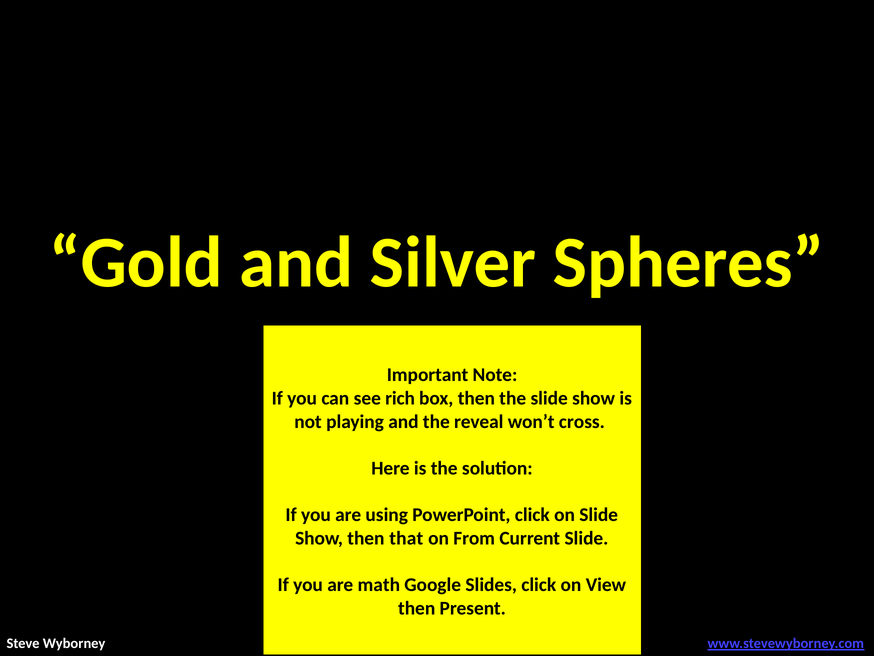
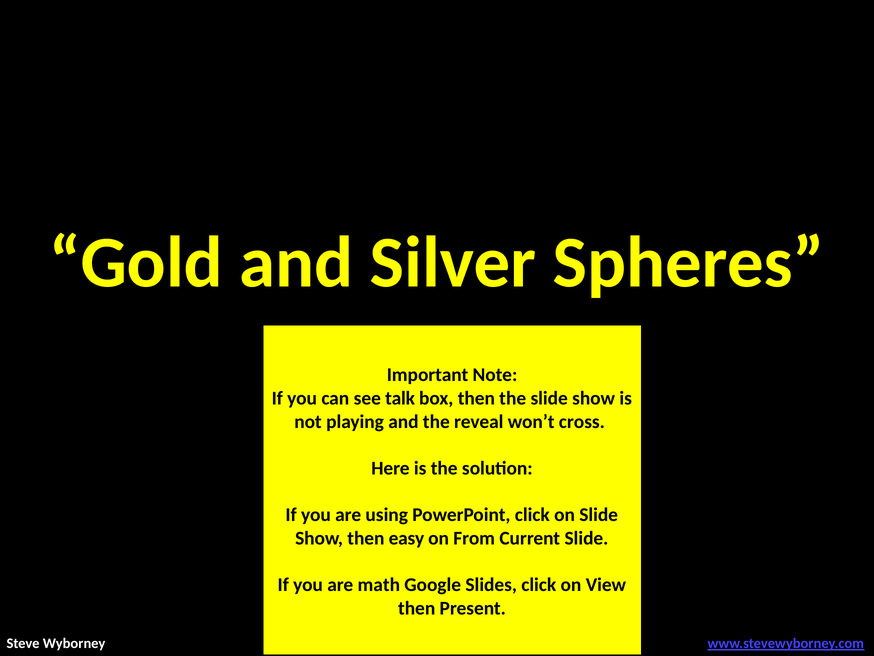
rich: rich -> talk
that: that -> easy
